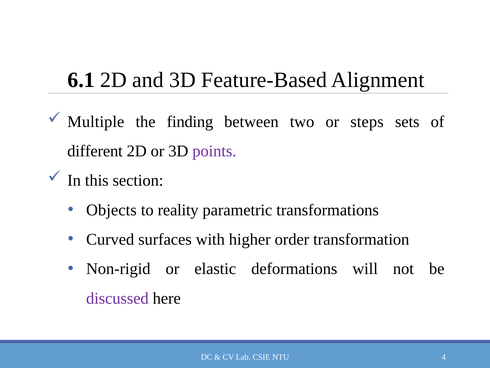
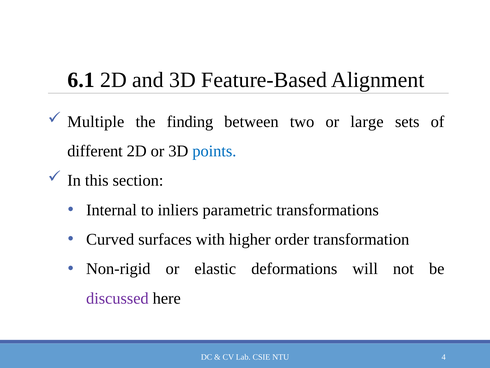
steps: steps -> large
points colour: purple -> blue
Objects: Objects -> Internal
reality: reality -> inliers
